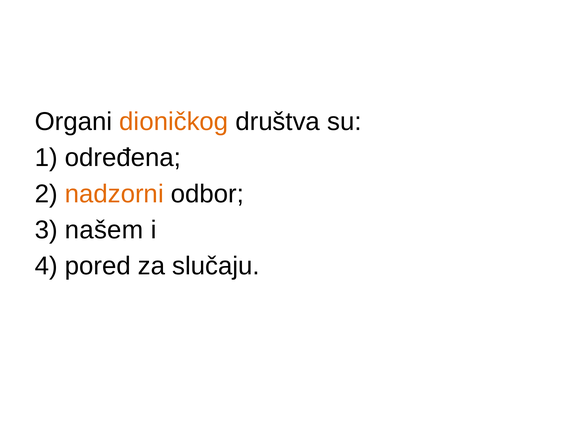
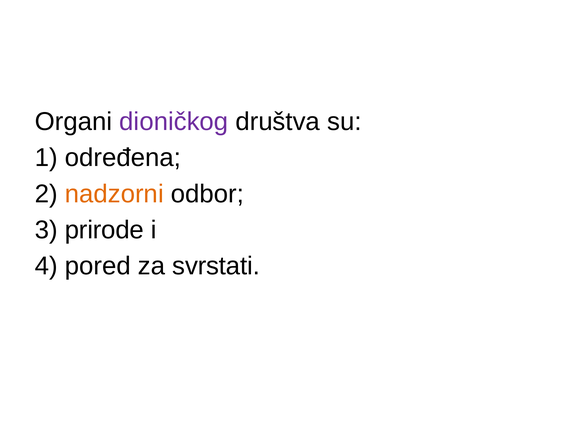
dioničkog colour: orange -> purple
našem: našem -> prirode
slučaju: slučaju -> svrstati
